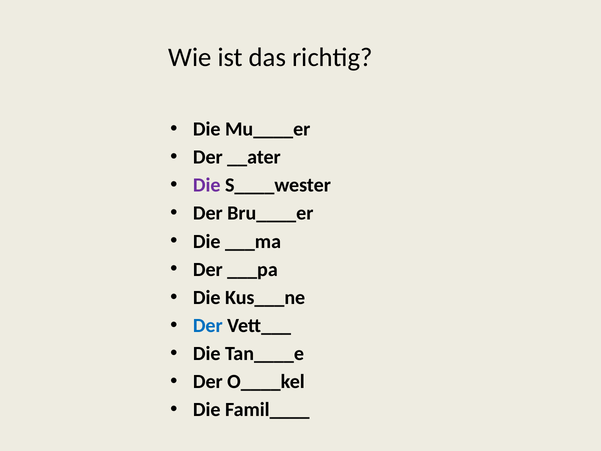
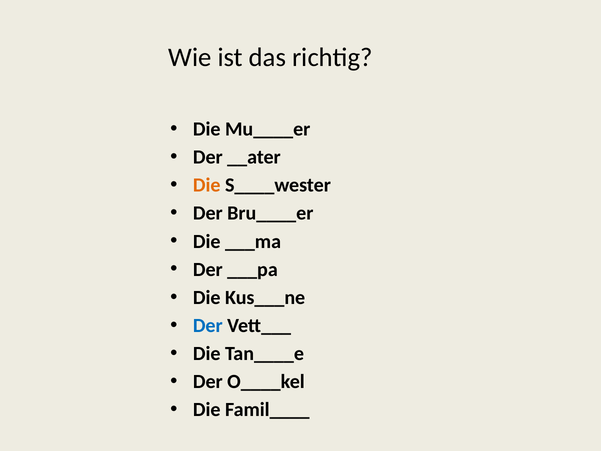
Die at (207, 185) colour: purple -> orange
